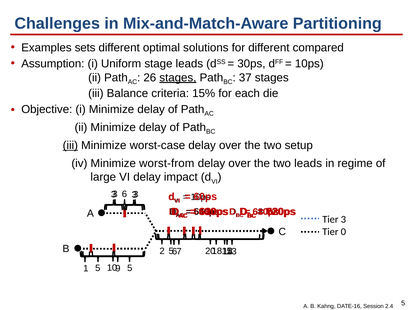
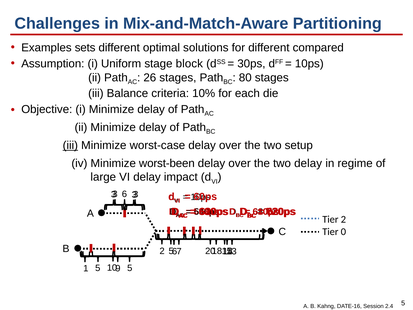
stage leads: leads -> block
stages at (178, 77) underline: present -> none
37: 37 -> 80
15%: 15% -> 10%
worst-from: worst-from -> worst-been
two leads: leads -> delay
Tier 3: 3 -> 2
